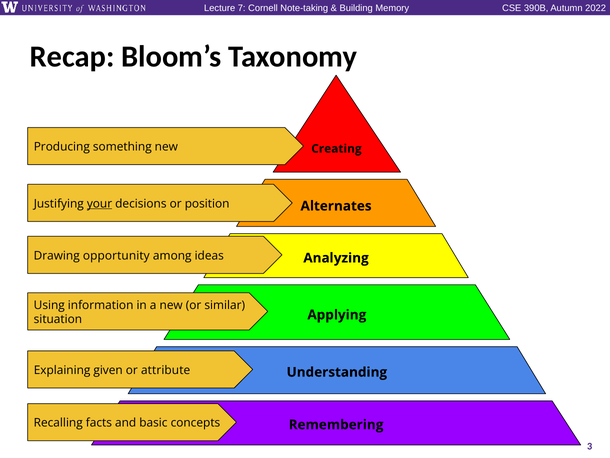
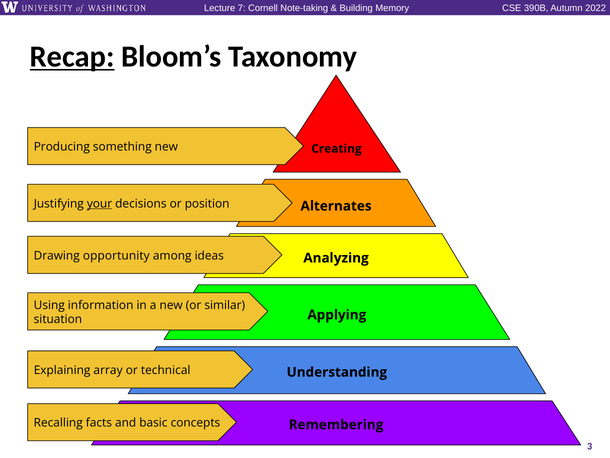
Recap underline: none -> present
given: given -> array
attribute: attribute -> technical
